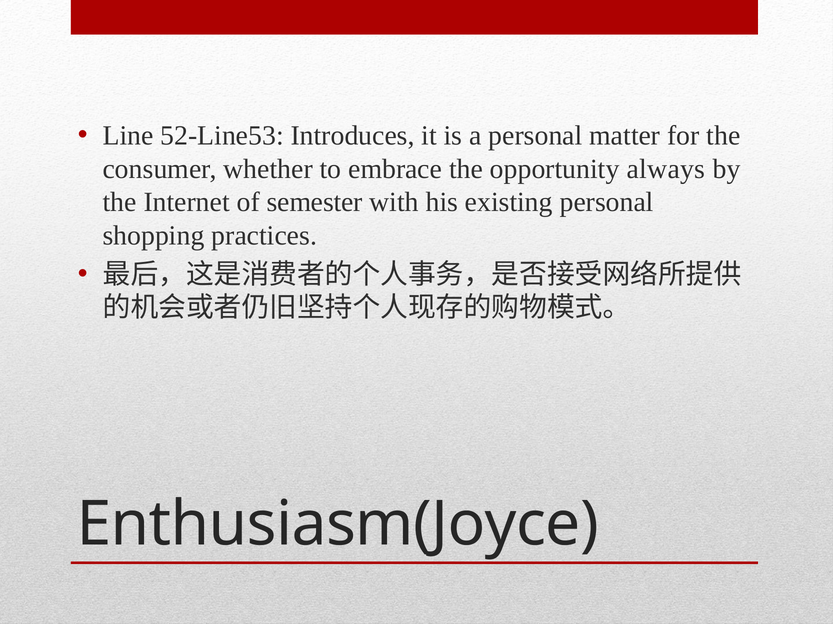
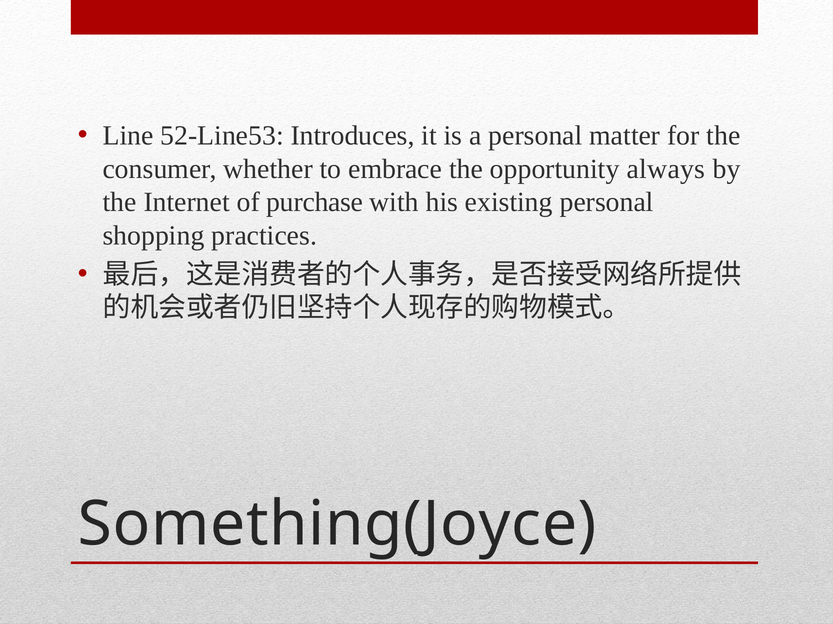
semester: semester -> purchase
Enthusiasm(Joyce: Enthusiasm(Joyce -> Something(Joyce
